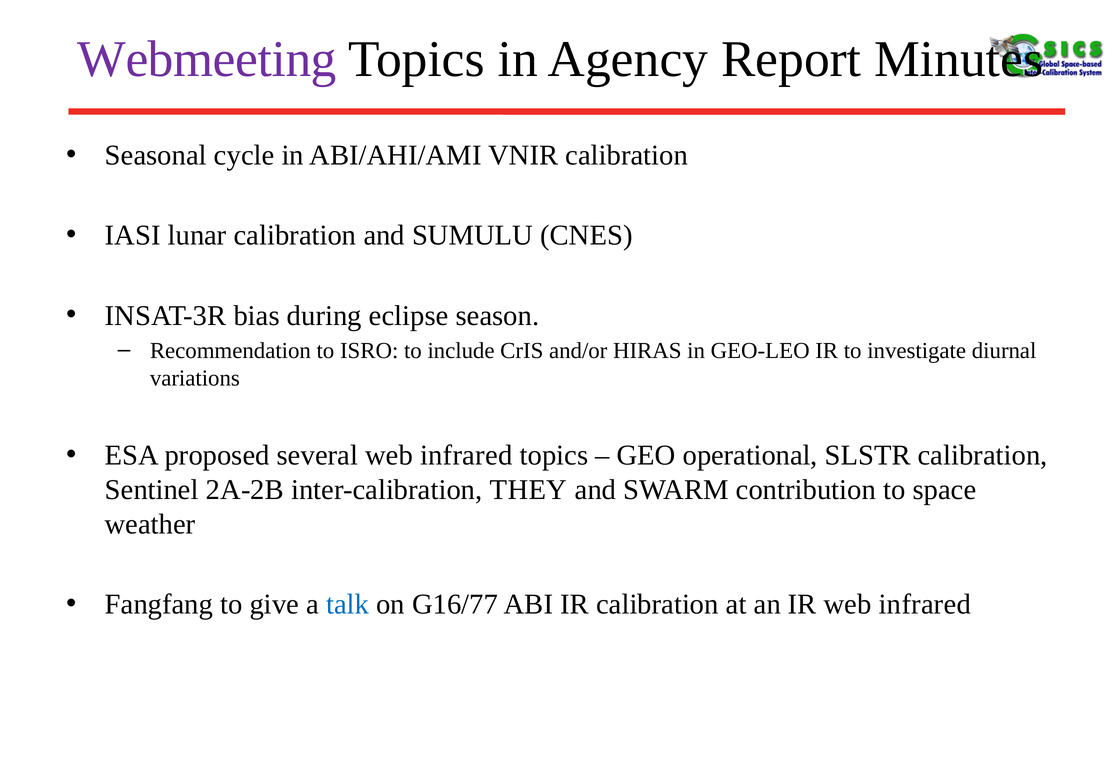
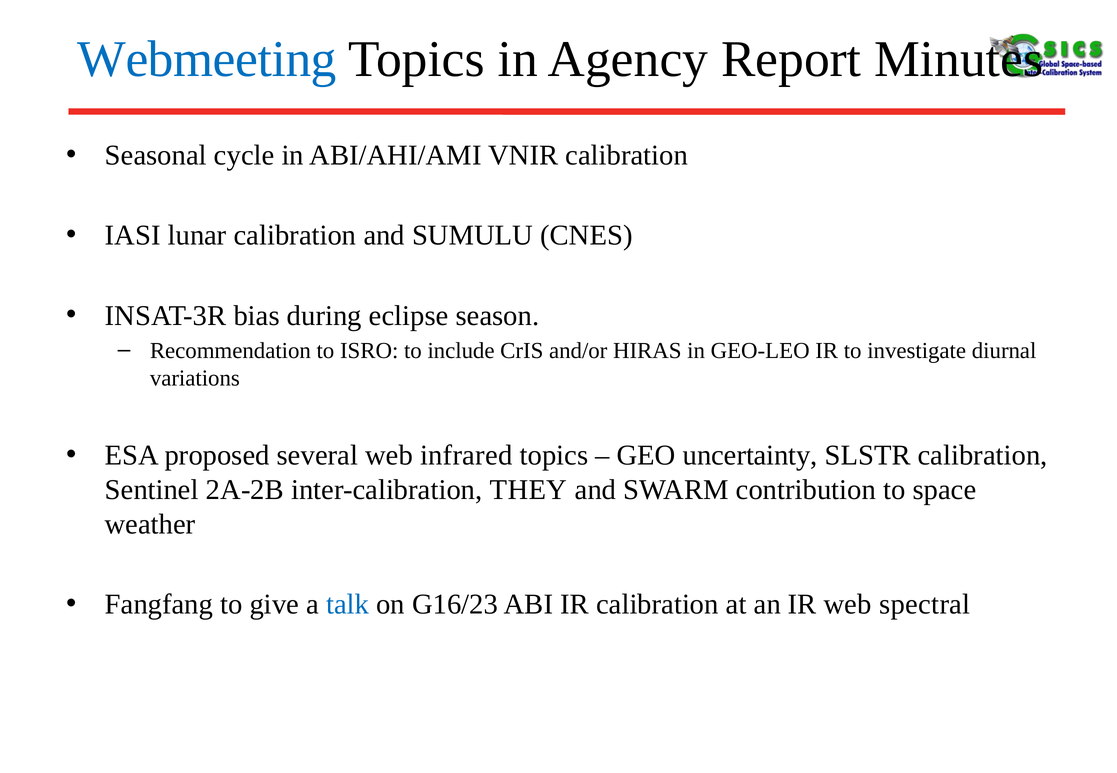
Webmeeting colour: purple -> blue
operational: operational -> uncertainty
G16/77: G16/77 -> G16/23
IR web infrared: infrared -> spectral
